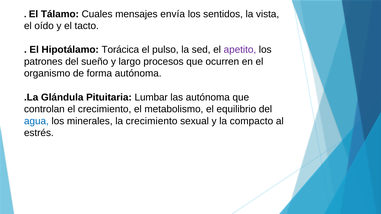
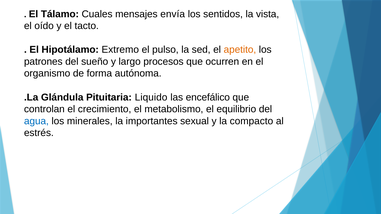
Torácica: Torácica -> Extremo
apetito colour: purple -> orange
Lumbar: Lumbar -> Liquido
las autónoma: autónoma -> encefálico
la crecimiento: crecimiento -> importantes
